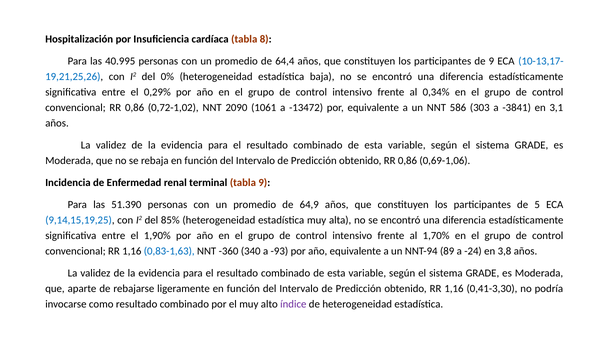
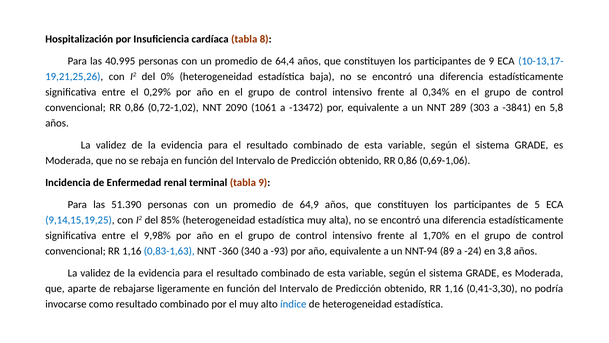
586: 586 -> 289
3,1: 3,1 -> 5,8
1,90%: 1,90% -> 9,98%
índice colour: purple -> blue
